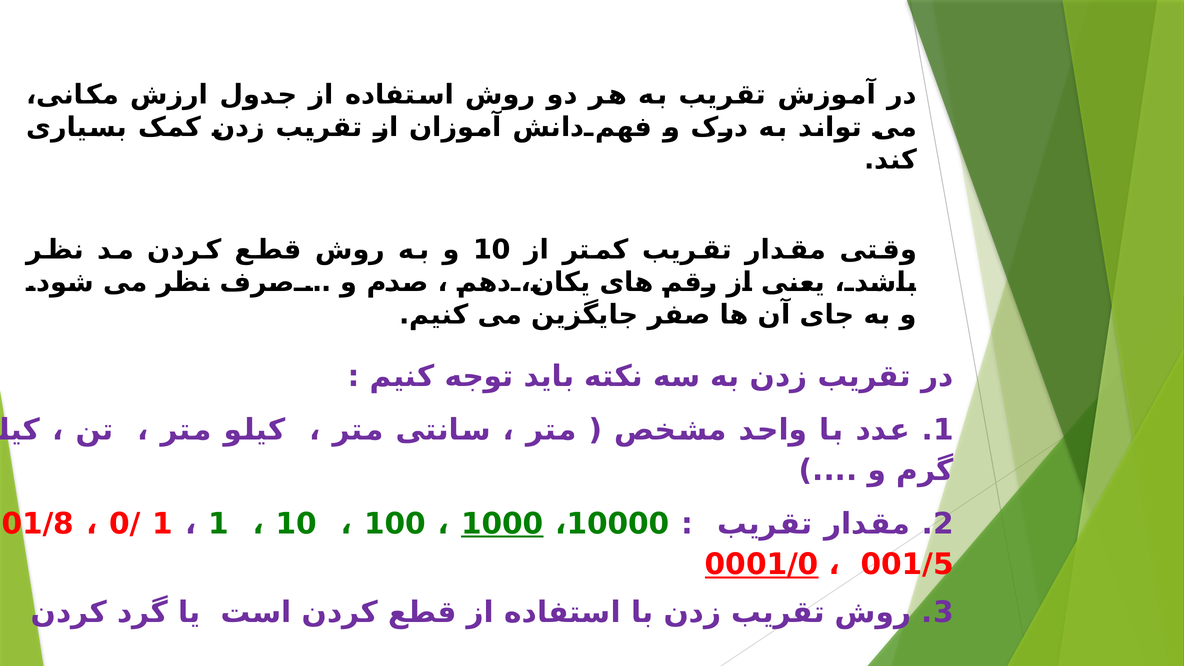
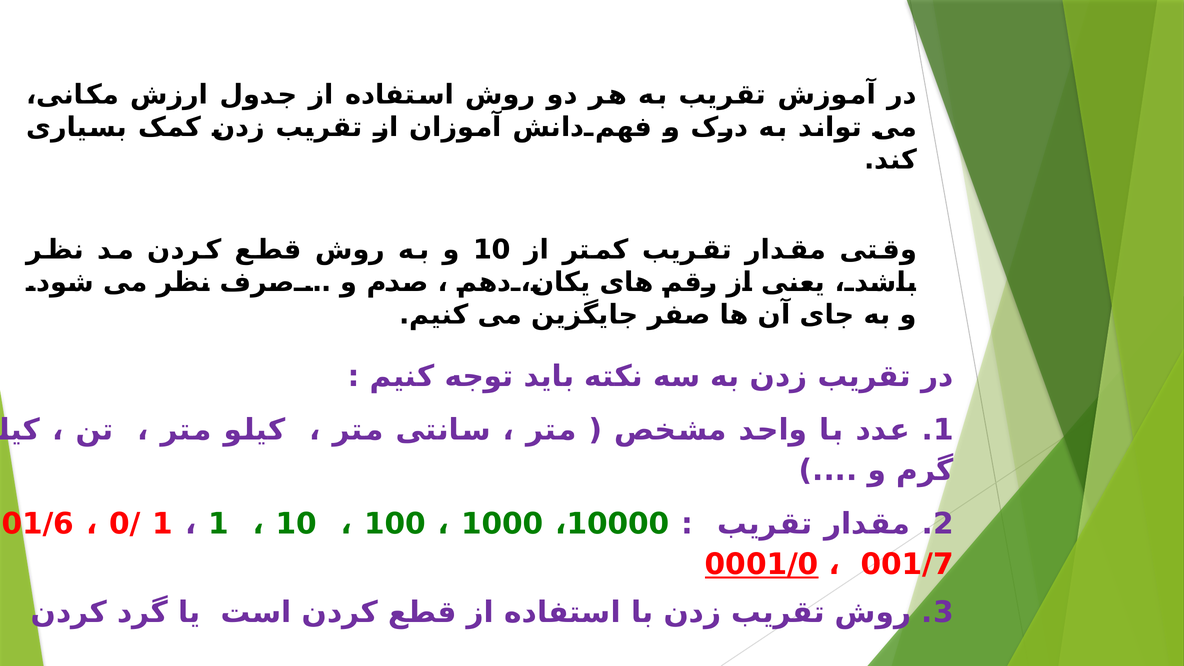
01/8: 01/8 -> 01/6
1000 underline: present -> none
001/5: 001/5 -> 001/7
